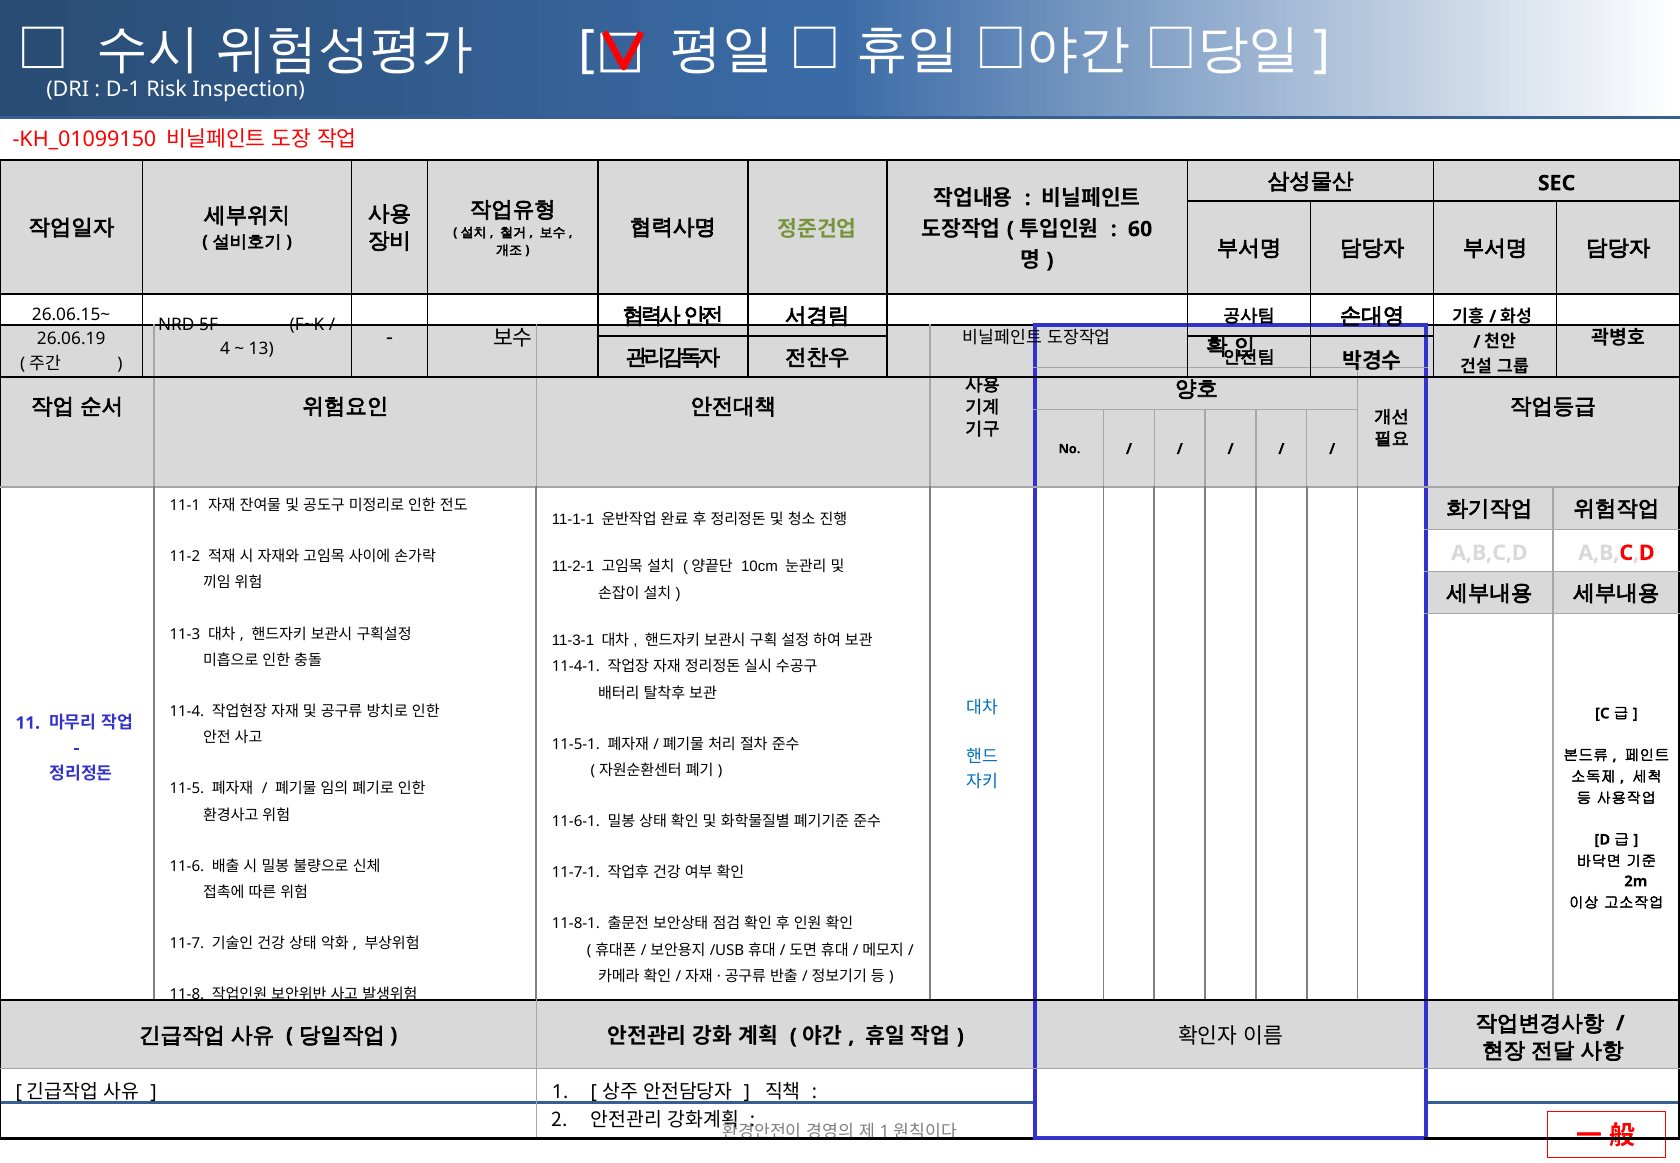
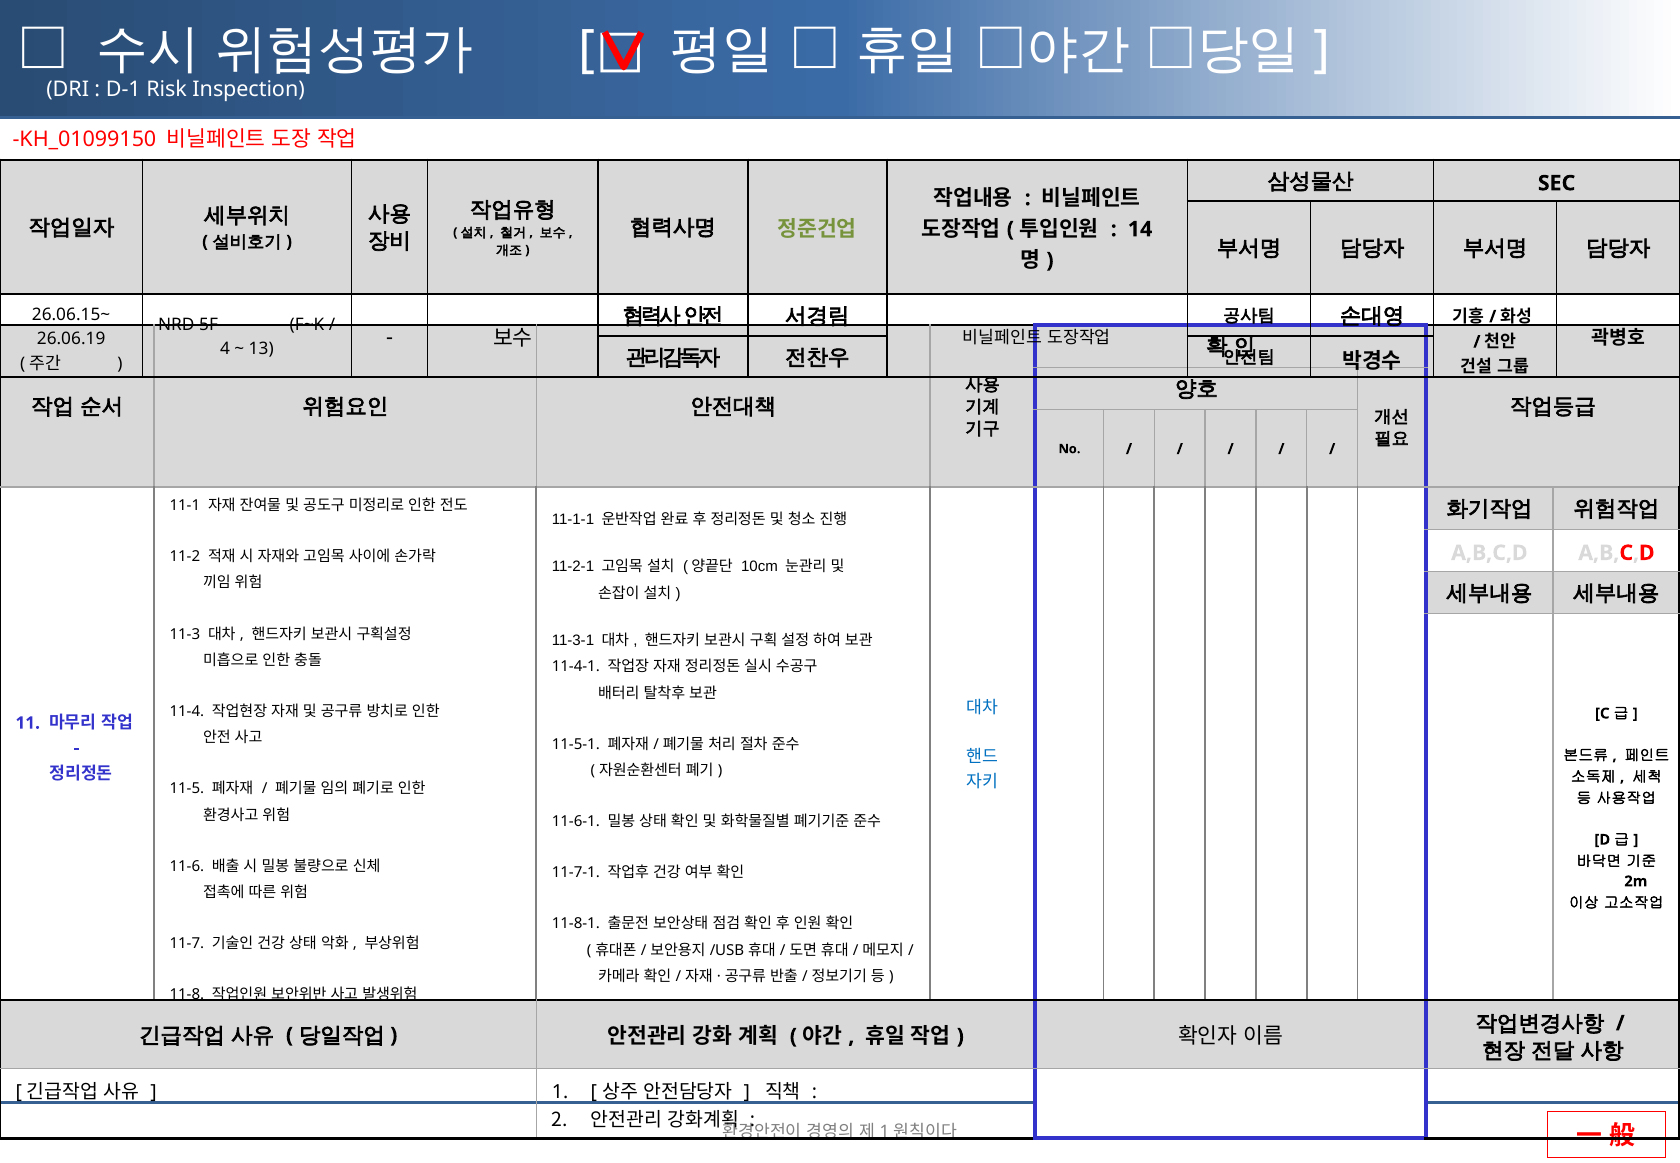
60: 60 -> 14
